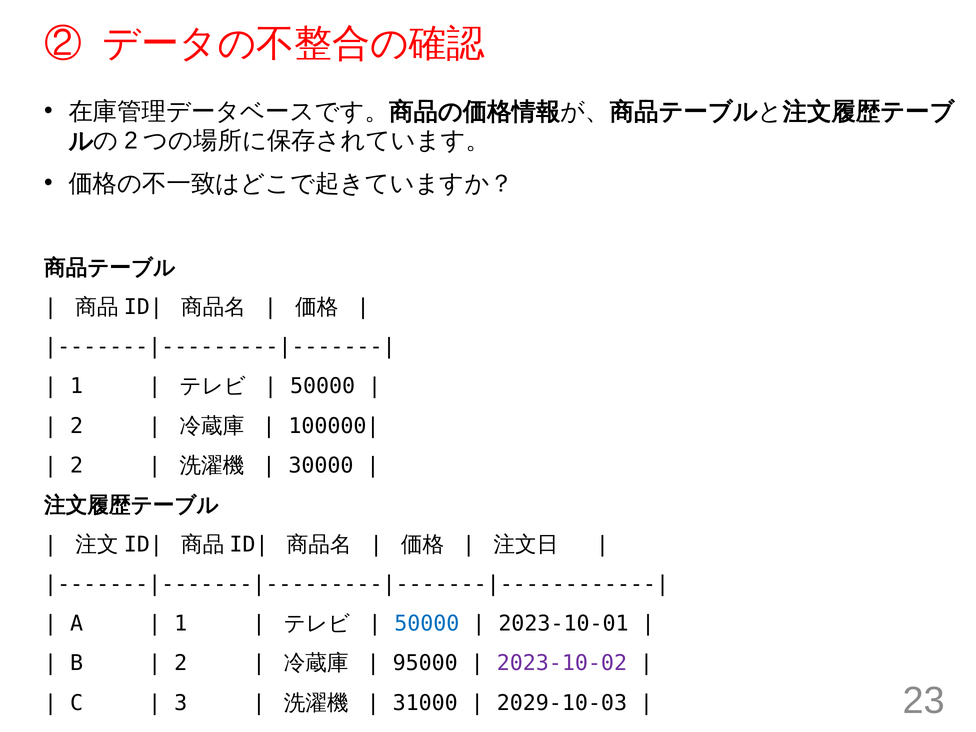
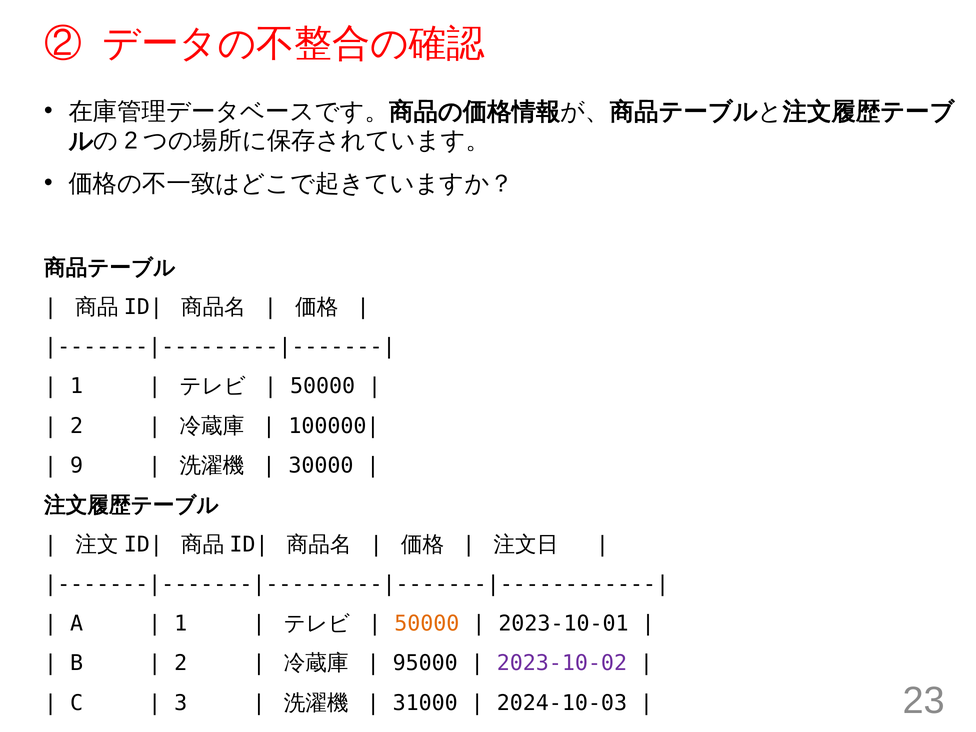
2 at (77, 465): 2 -> 9
50000 at (427, 624) colour: blue -> orange
2029-10-03: 2029-10-03 -> 2024-10-03
